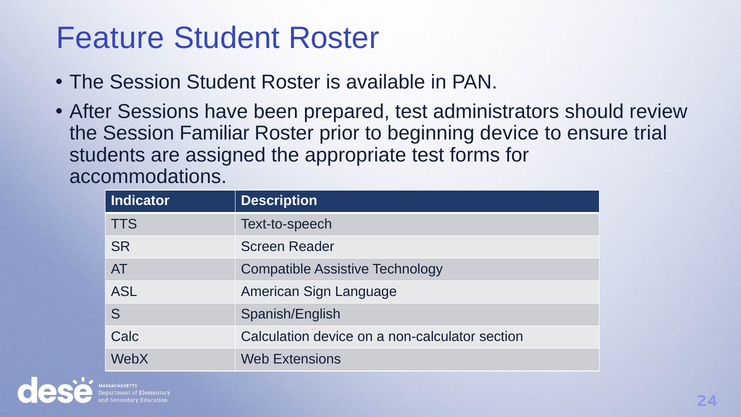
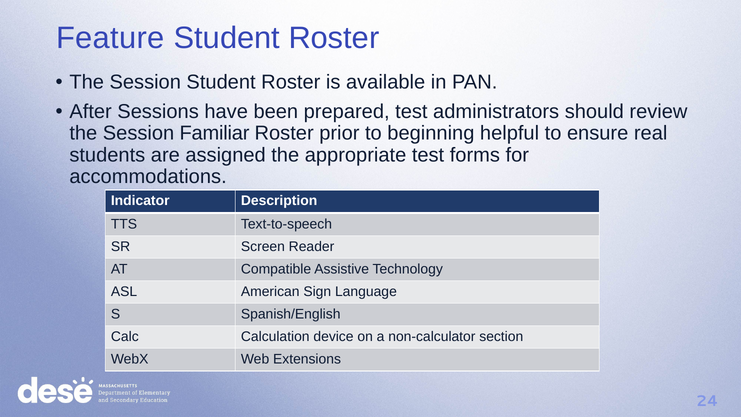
beginning device: device -> helpful
trial: trial -> real
